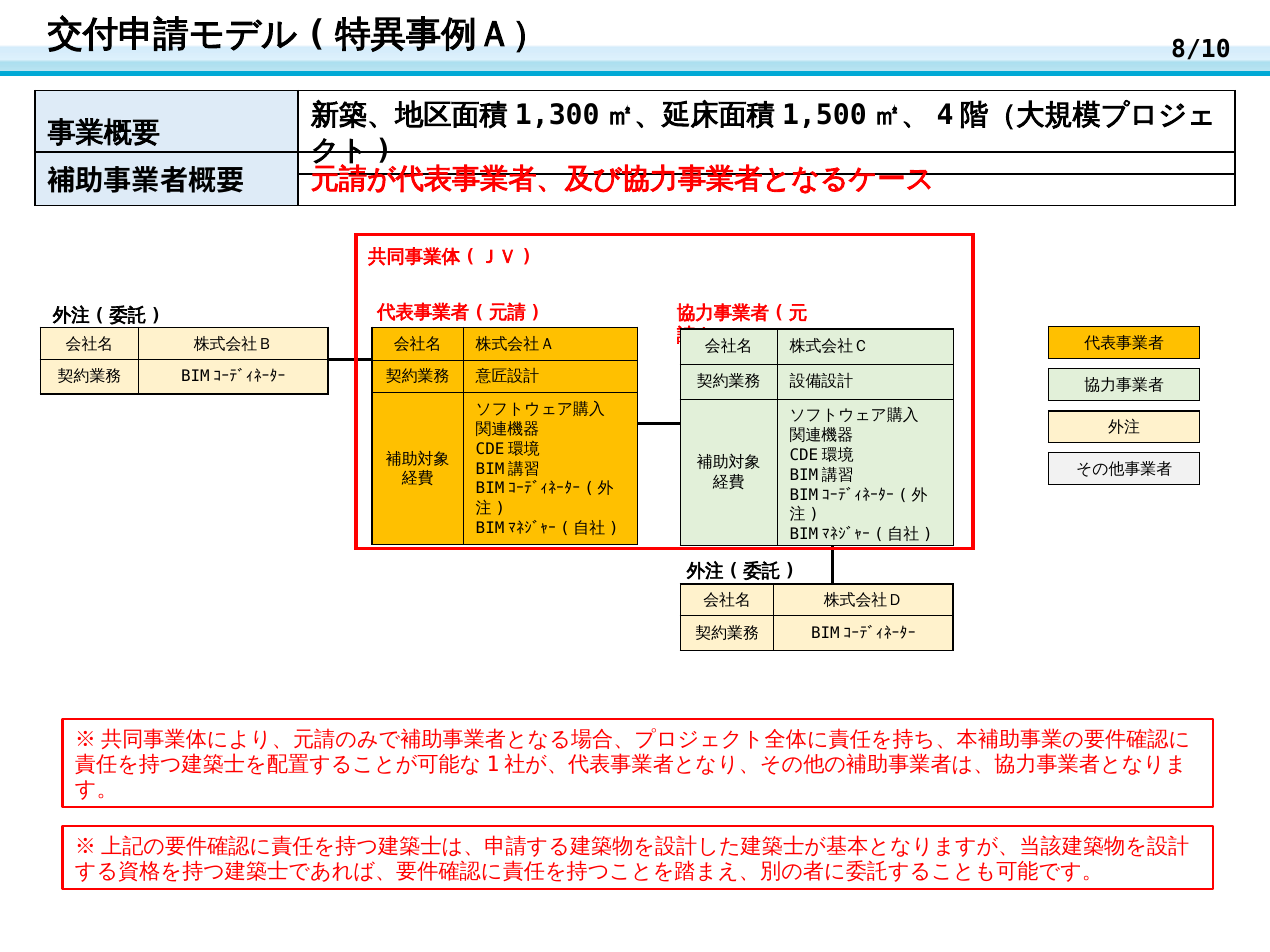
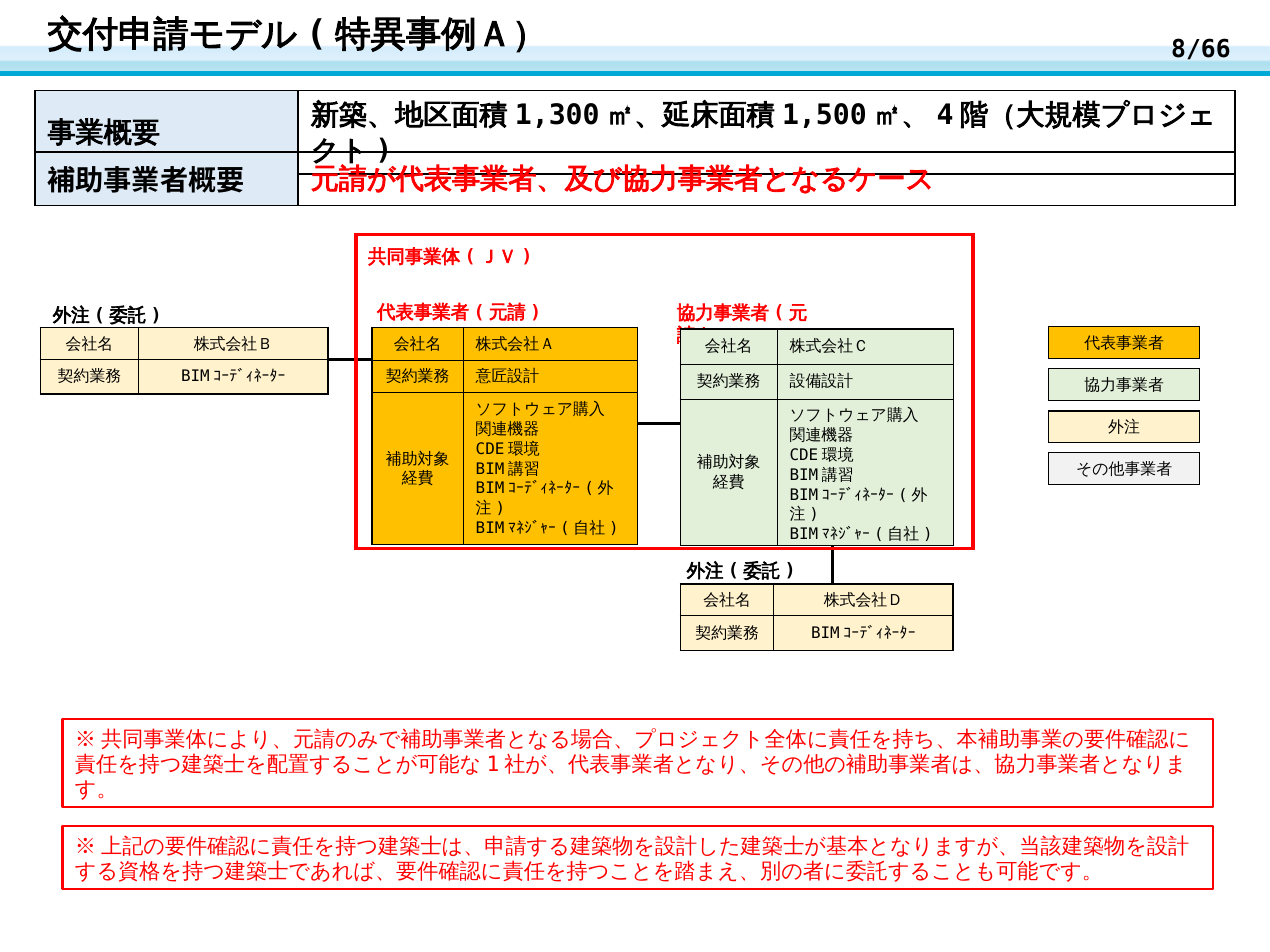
8/10: 8/10 -> 8/66
